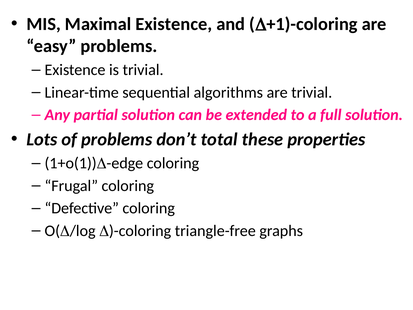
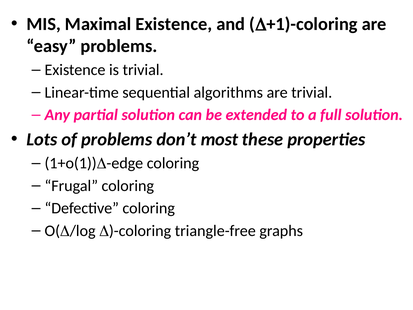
total: total -> most
